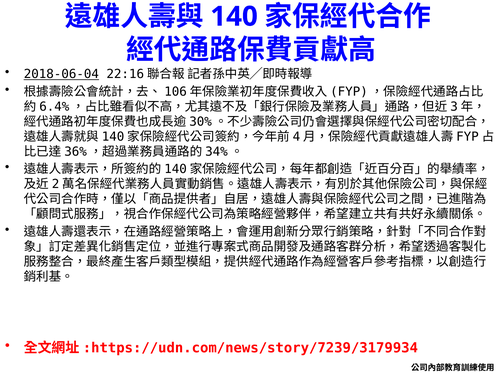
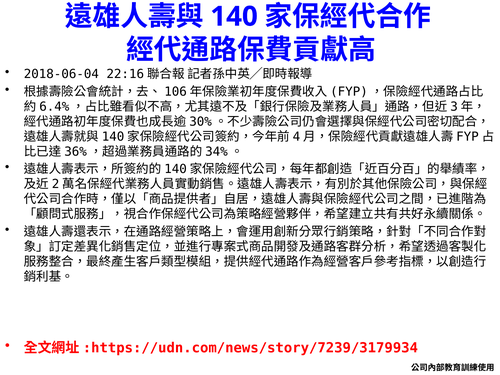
2018-06-04 underline: present -> none
